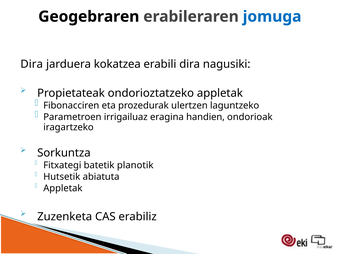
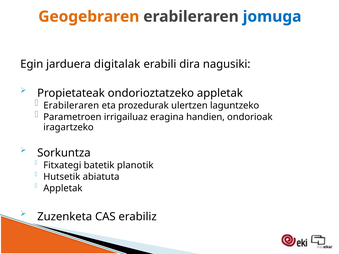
Geogebraren colour: black -> orange
Dira at (32, 64): Dira -> Egin
kokatzea: kokatzea -> digitalak
Fibonacciren at (71, 106): Fibonacciren -> Erabileraren
